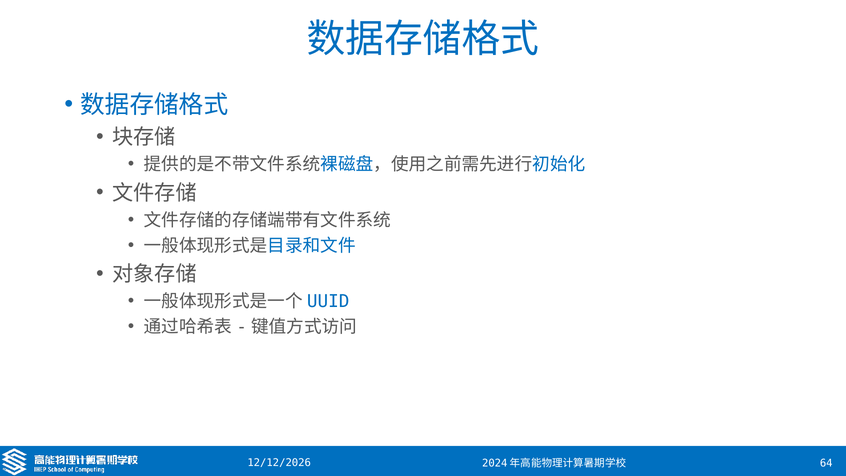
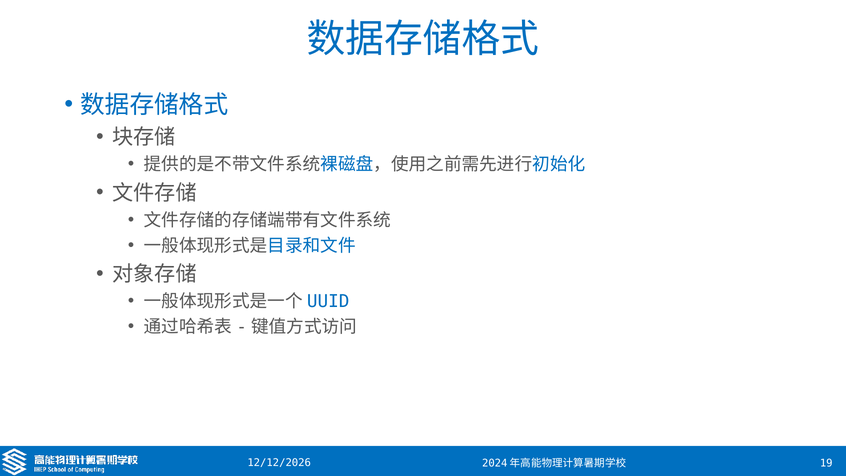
64: 64 -> 19
